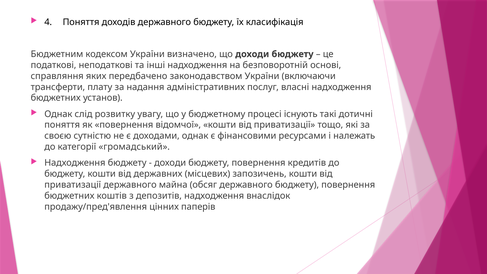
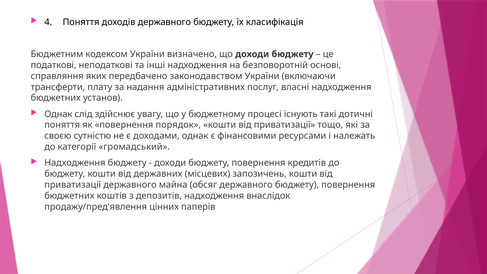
розвитку: розвитку -> здійснює
відомчої: відомчої -> порядок
